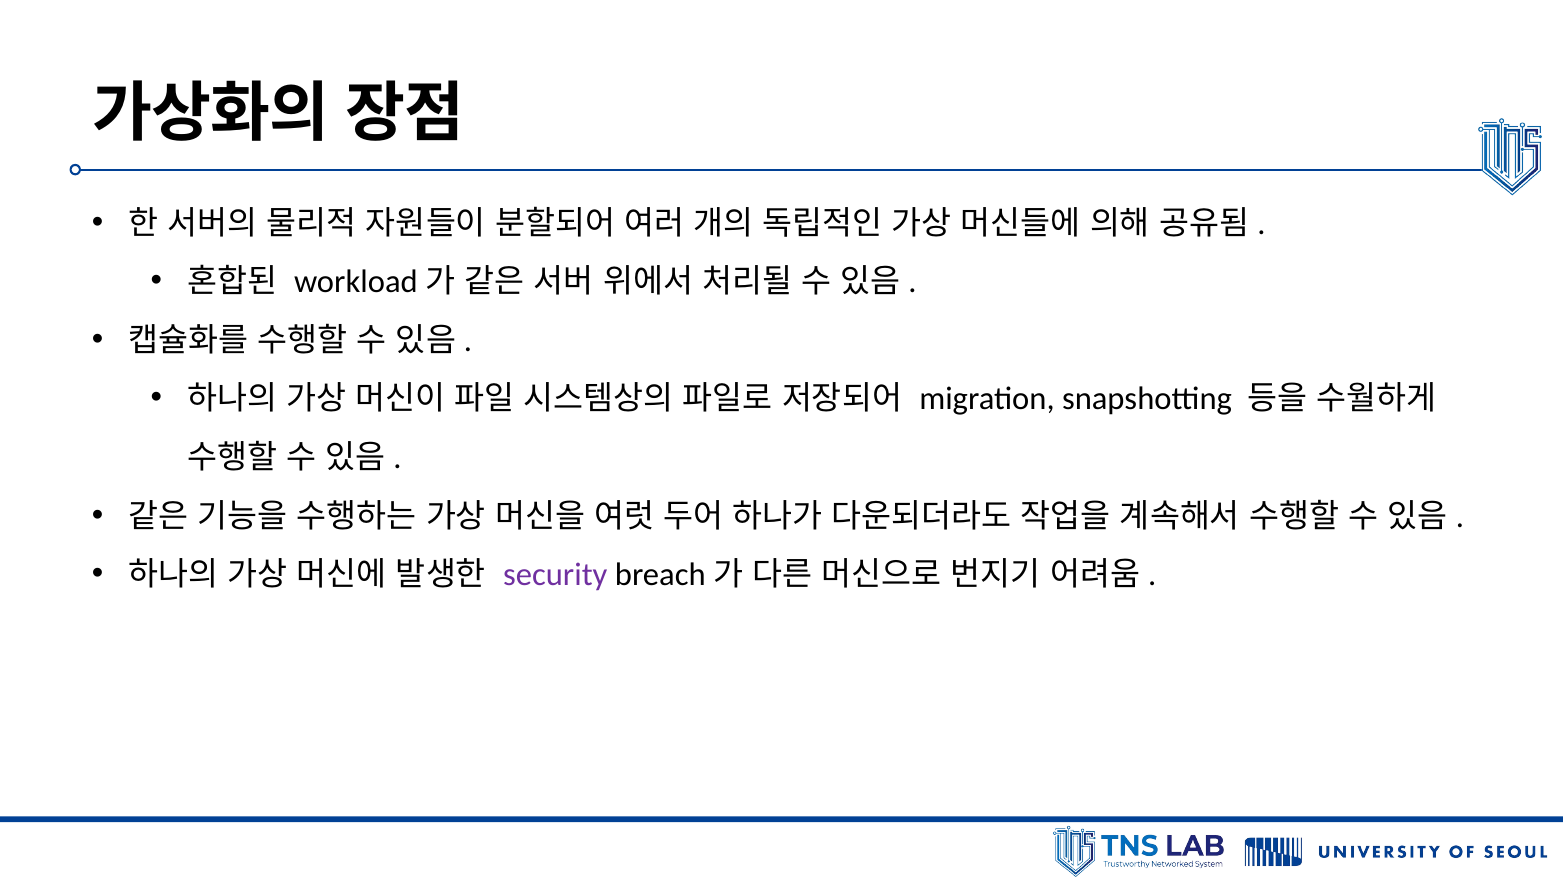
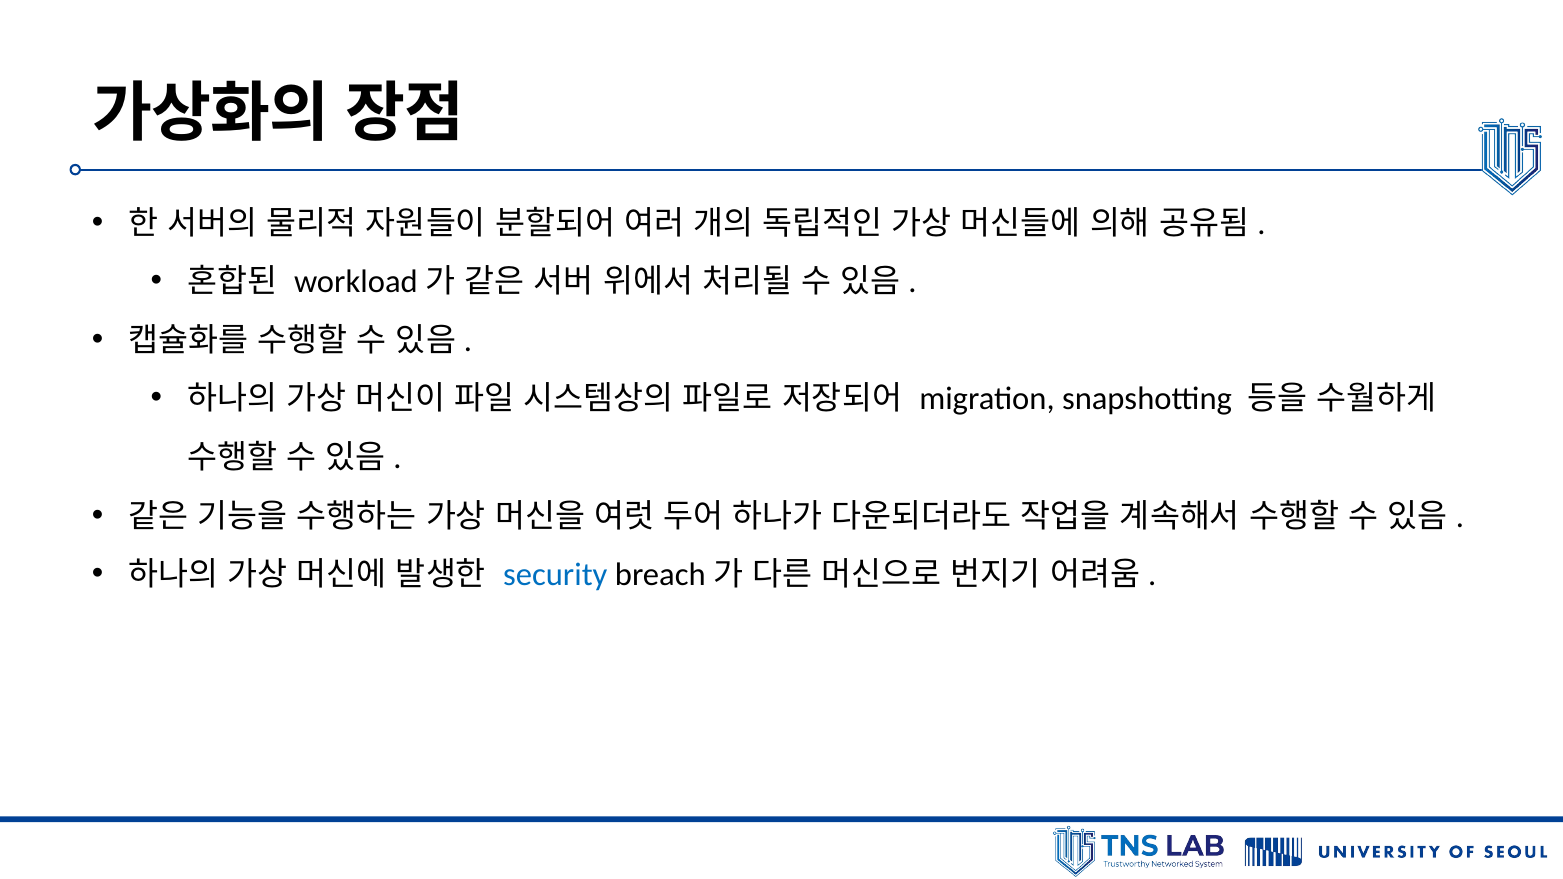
security colour: purple -> blue
